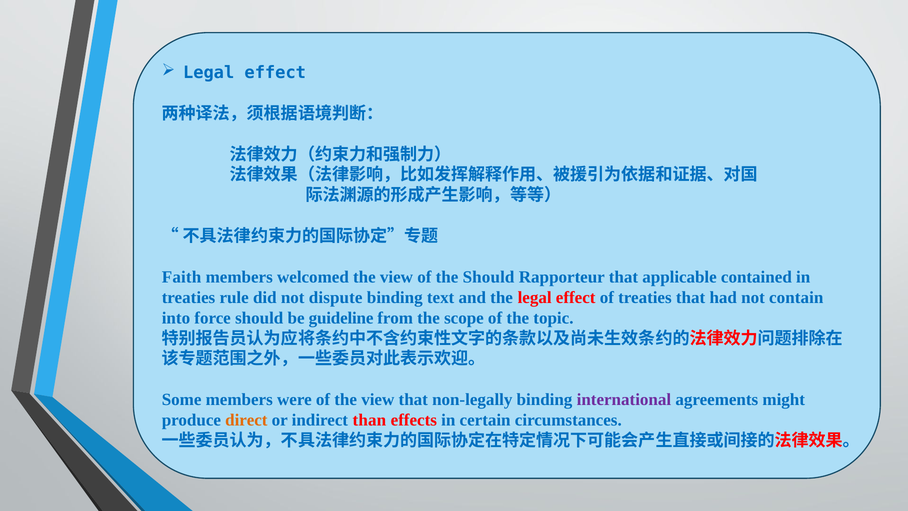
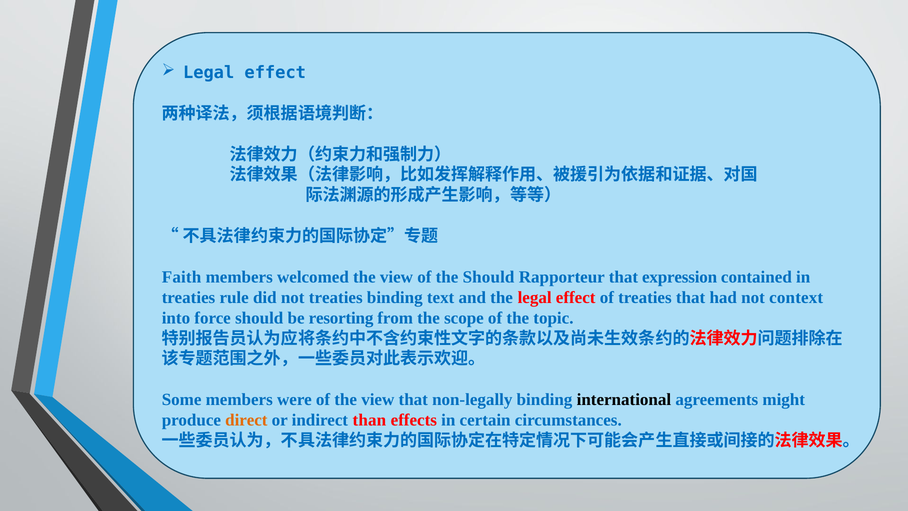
applicable: applicable -> expression
not dispute: dispute -> treaties
contain: contain -> context
guideline: guideline -> resorting
international colour: purple -> black
